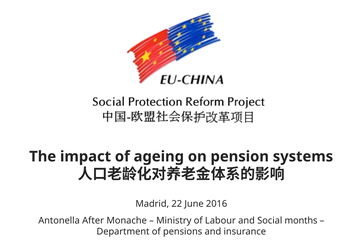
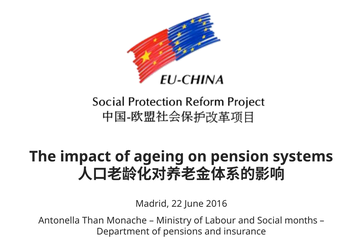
After: After -> Than
